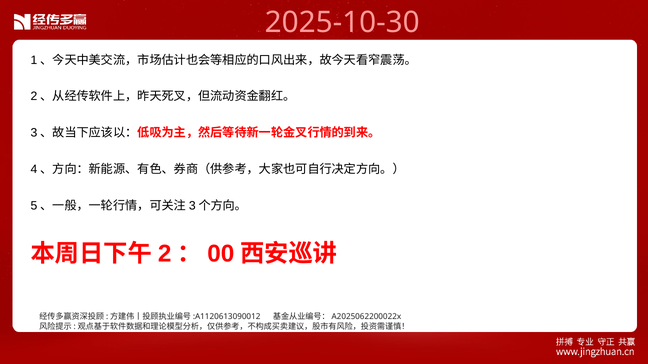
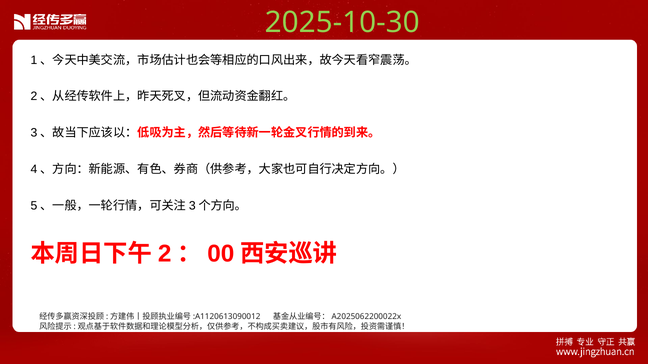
2025-10-30 colour: pink -> light green
